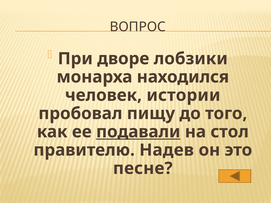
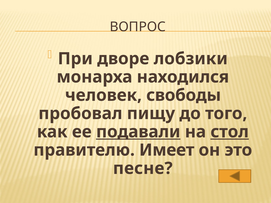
истории: истории -> свободы
стол underline: none -> present
Надев: Надев -> Имеет
